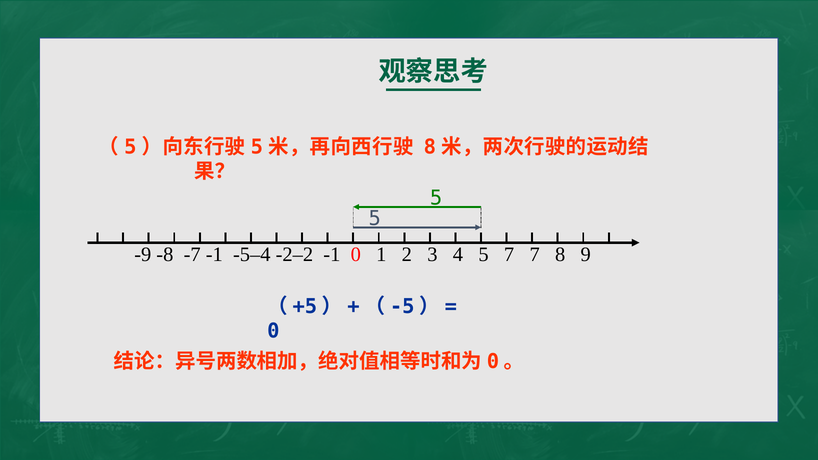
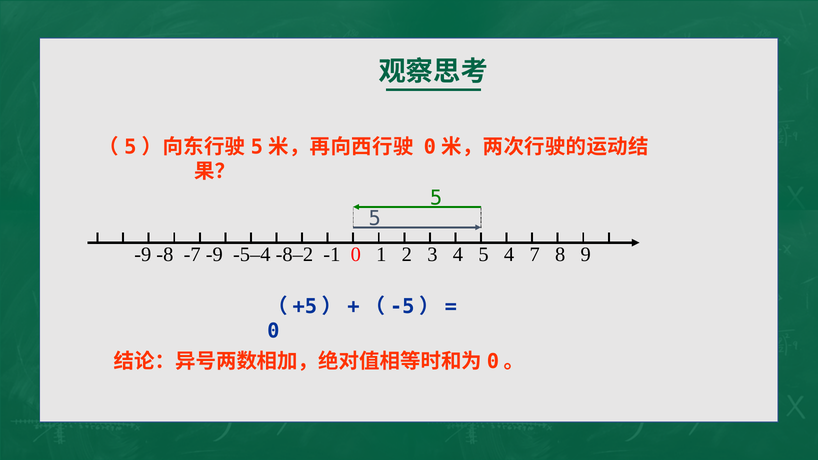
8 at (430, 147): 8 -> 0
-7 -1: -1 -> -9
-2–2: -2–2 -> -8–2
5 7: 7 -> 4
